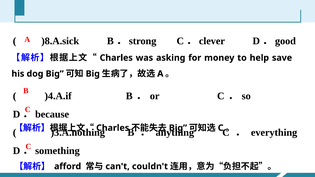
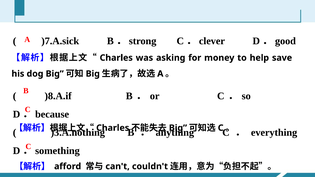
)8.A.sick: )8.A.sick -> )7.A.sick
)4.A.if: )4.A.if -> )8.A.if
